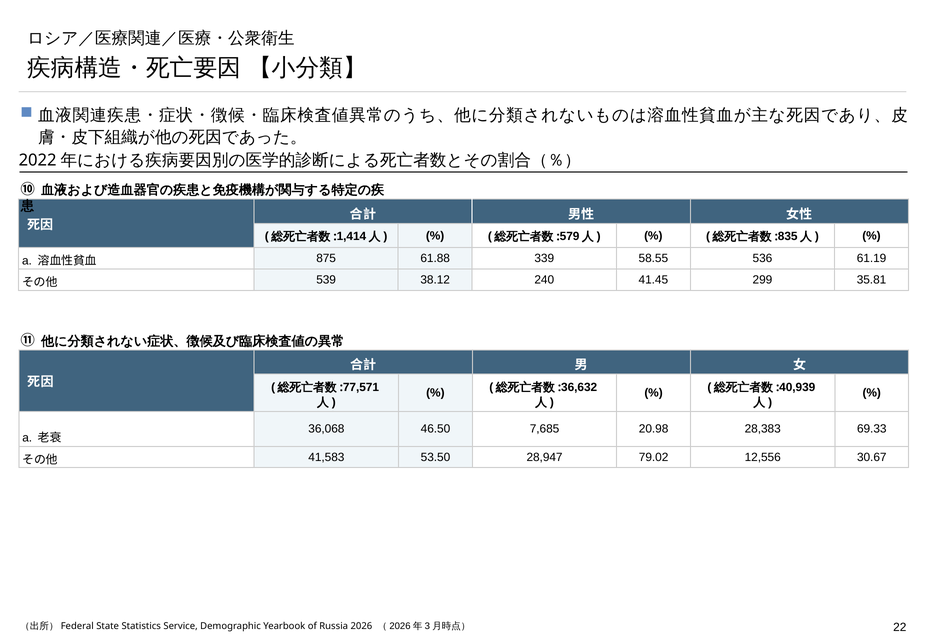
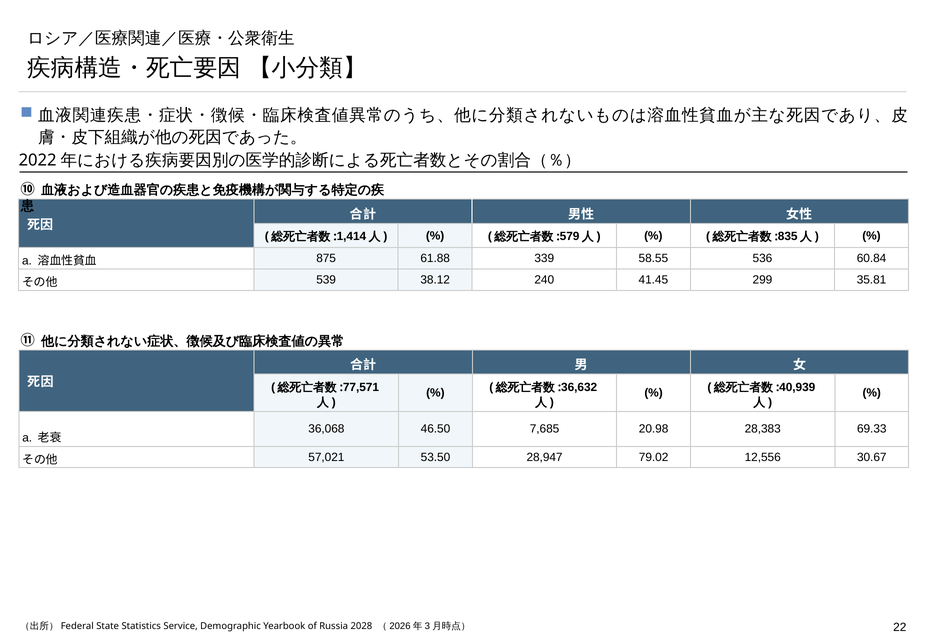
61.19: 61.19 -> 60.84
41,583: 41,583 -> 57,021
2026: 2026 -> 2028
